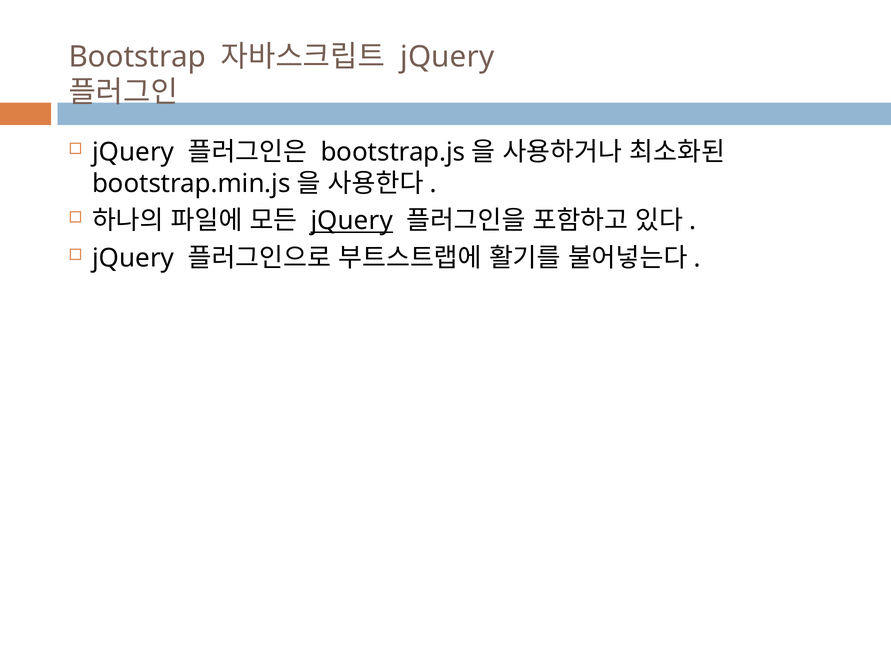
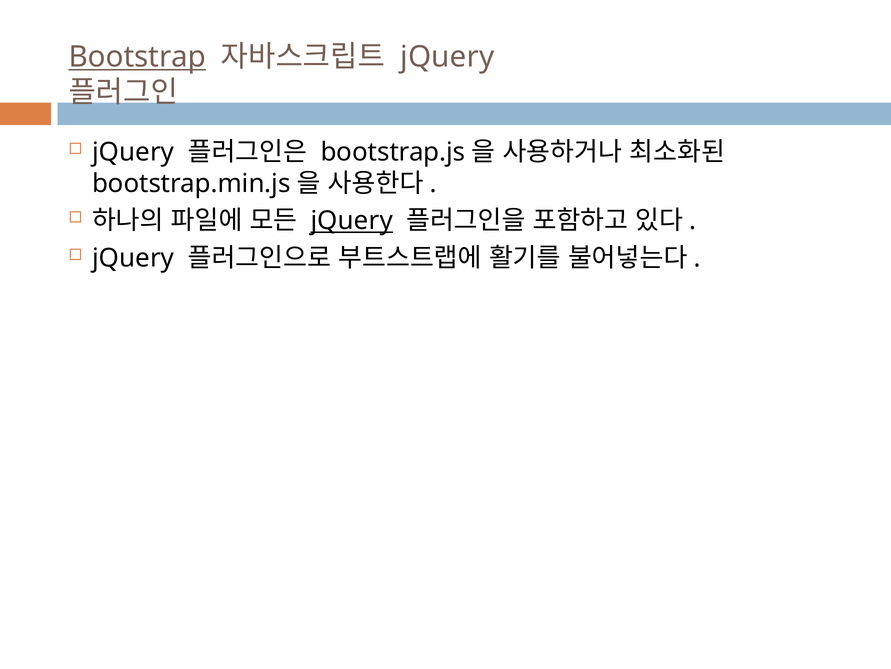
Bootstrap underline: none -> present
